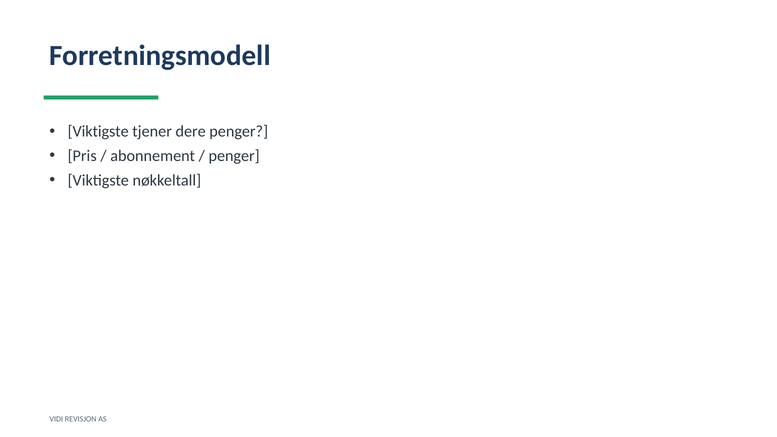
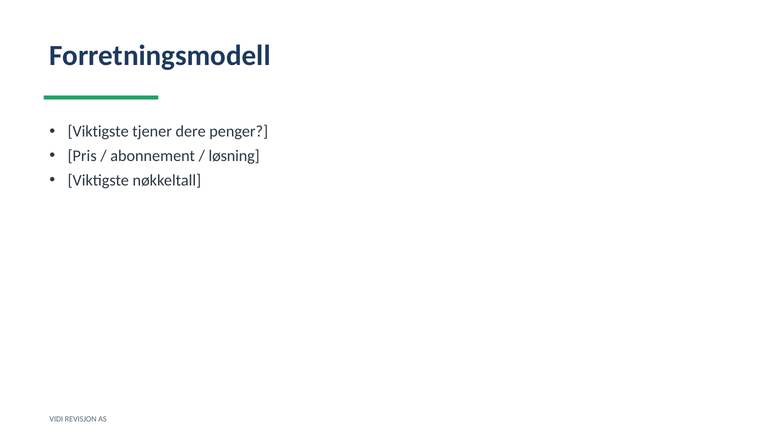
penger at (234, 156): penger -> løsning
